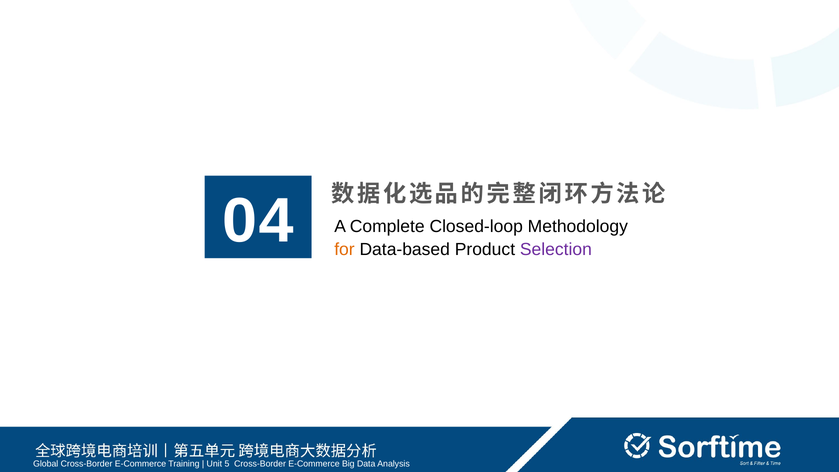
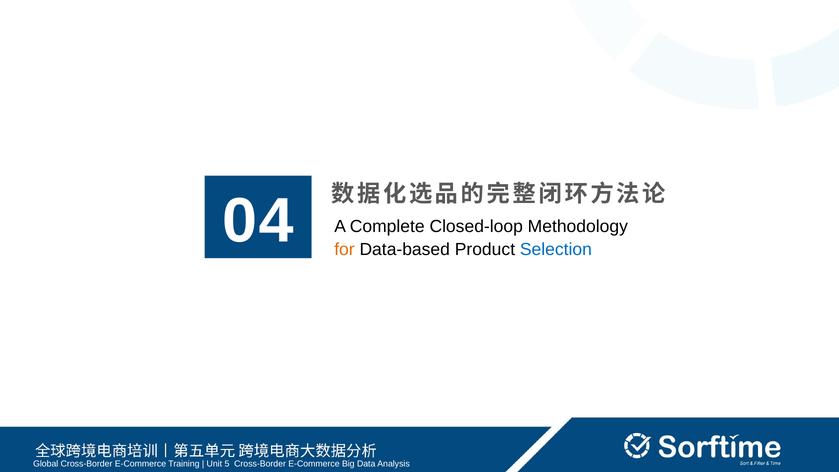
Selection colour: purple -> blue
